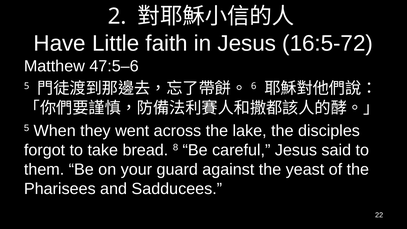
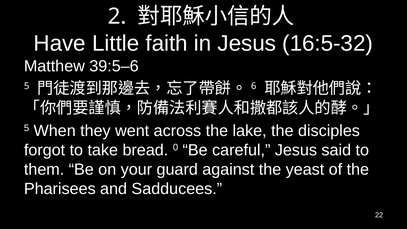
16:5-72: 16:5-72 -> 16:5-32
47:5–6: 47:5–6 -> 39:5–6
8: 8 -> 0
